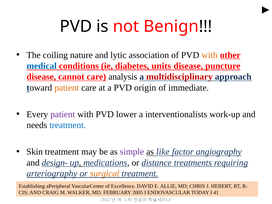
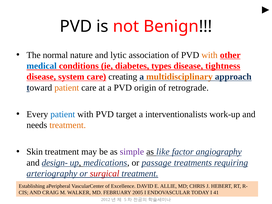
coiling: coiling -> normal
units: units -> types
puncture: puncture -> tightness
cannot: cannot -> system
analysis: analysis -> creating
multidisciplinary colour: red -> orange
immediate: immediate -> retrograde
patient at (63, 114) colour: purple -> blue
lower: lower -> target
treatment at (68, 125) colour: blue -> orange
distance: distance -> passage
surgical colour: orange -> red
